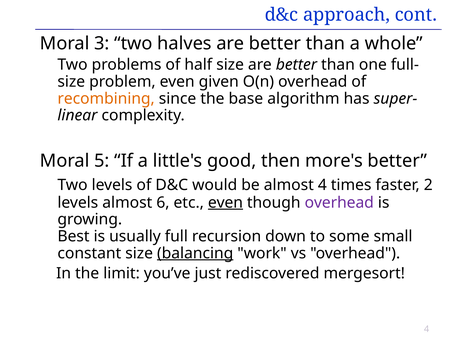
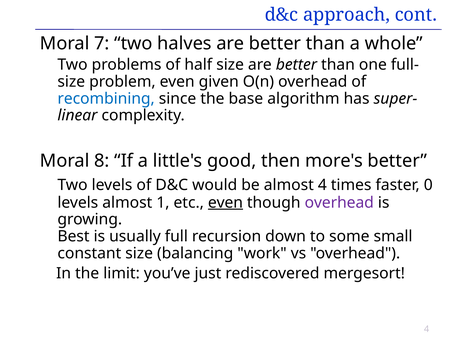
3: 3 -> 7
recombining colour: orange -> blue
5: 5 -> 8
2: 2 -> 0
6: 6 -> 1
balancing underline: present -> none
